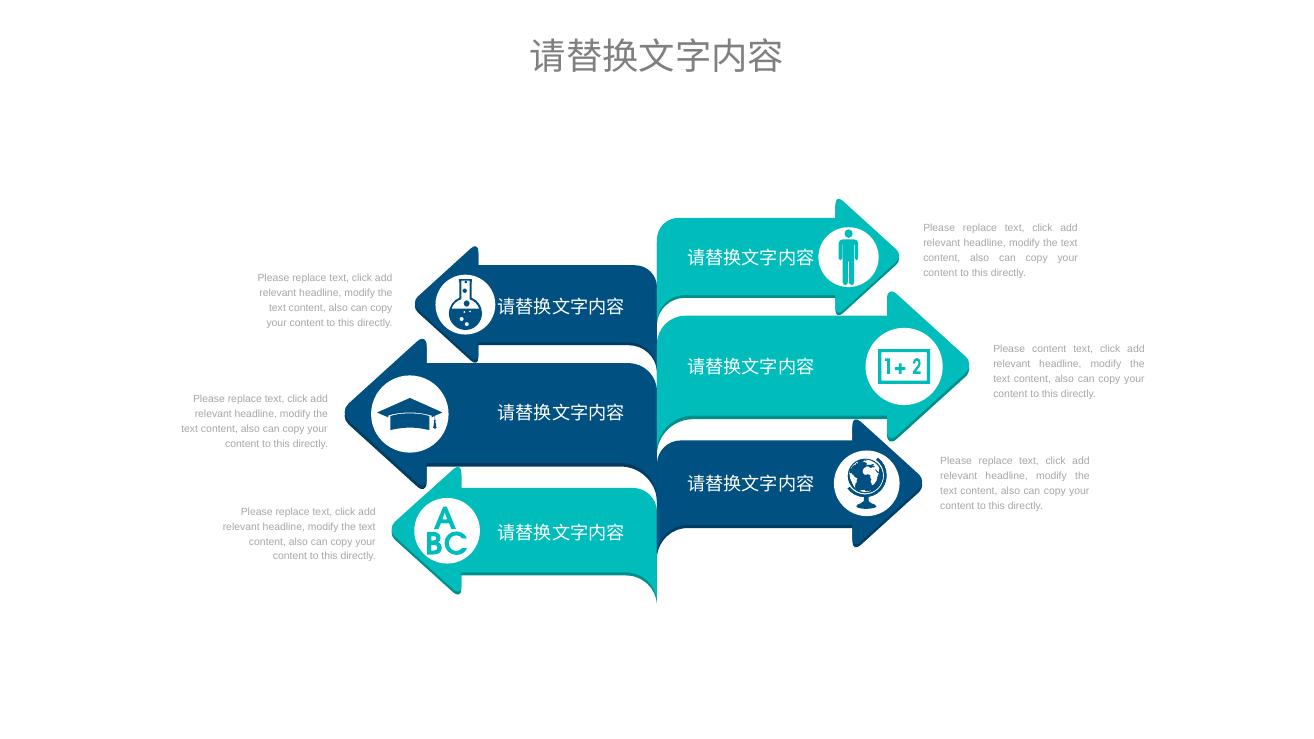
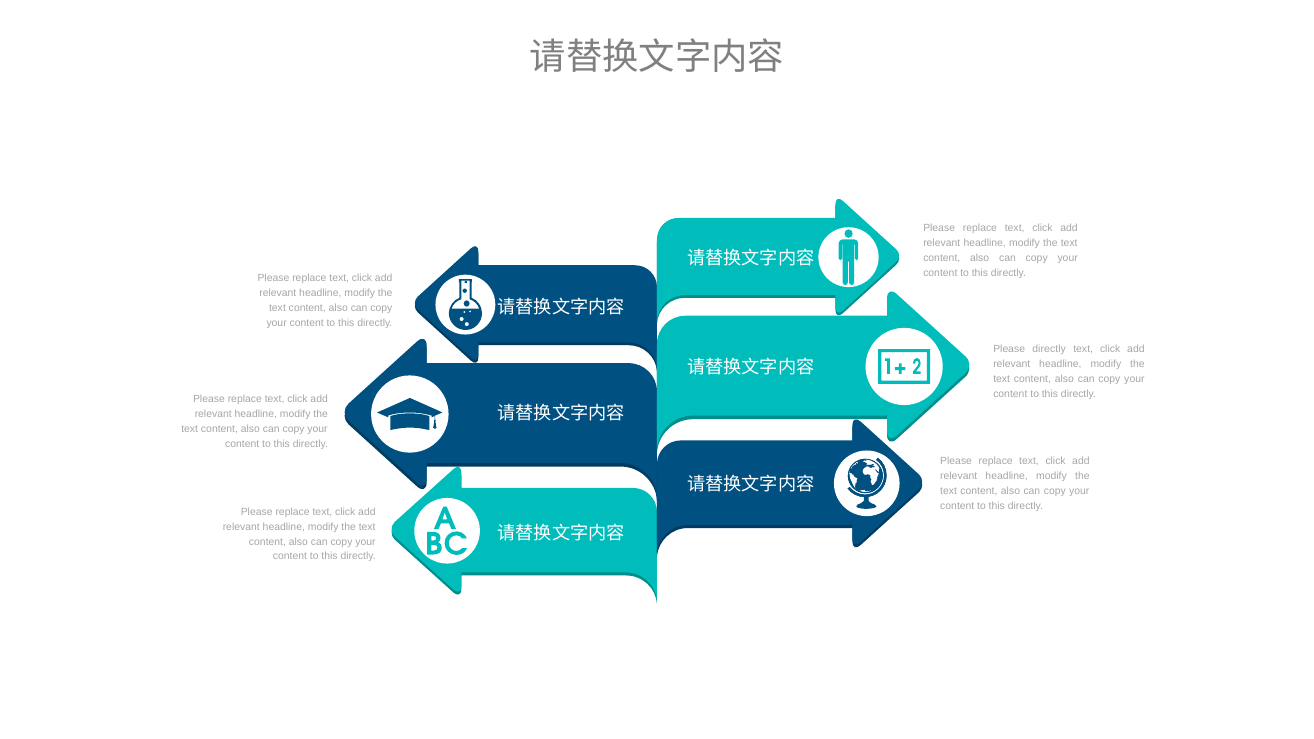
Please content: content -> directly
